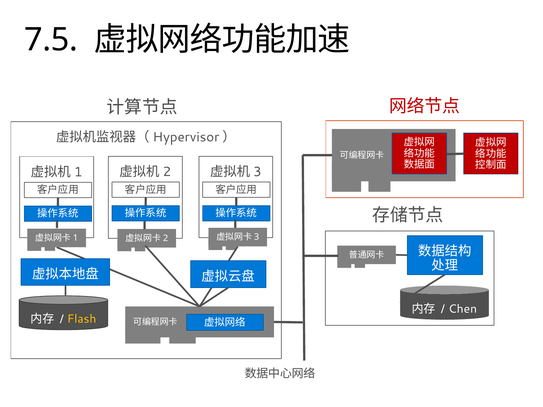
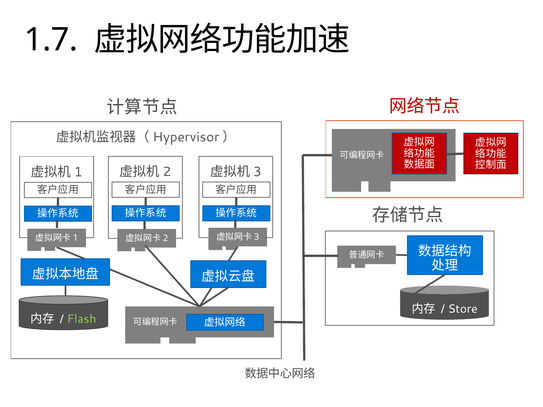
7.5: 7.5 -> 1.7
Chen: Chen -> Store
Flash colour: yellow -> light green
